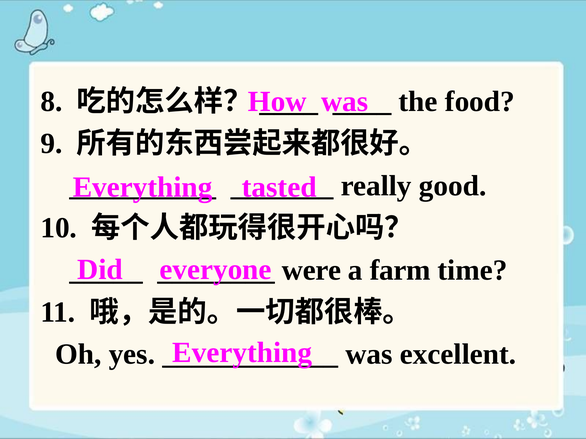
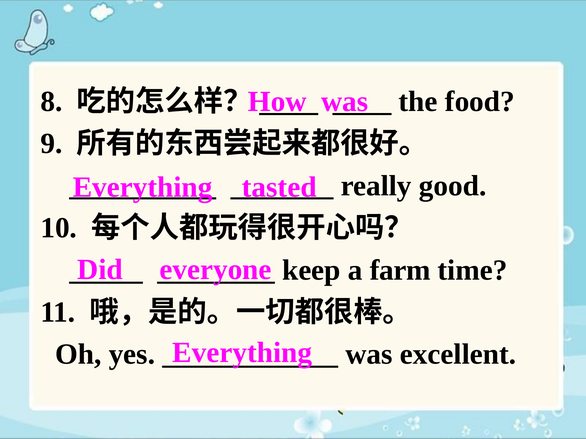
were: were -> keep
